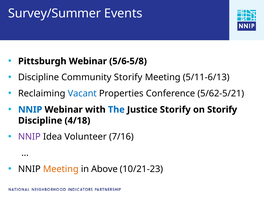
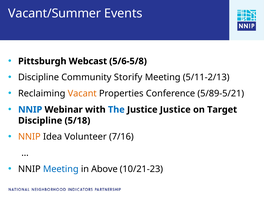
Survey/Summer: Survey/Summer -> Vacant/Summer
Pittsburgh Webinar: Webinar -> Webcast
5/11-6/13: 5/11-6/13 -> 5/11-2/13
Vacant colour: blue -> orange
5/62-5/21: 5/62-5/21 -> 5/89-5/21
Justice Storify: Storify -> Justice
on Storify: Storify -> Target
4/18: 4/18 -> 5/18
NNIP at (29, 137) colour: purple -> orange
Meeting at (61, 169) colour: orange -> blue
